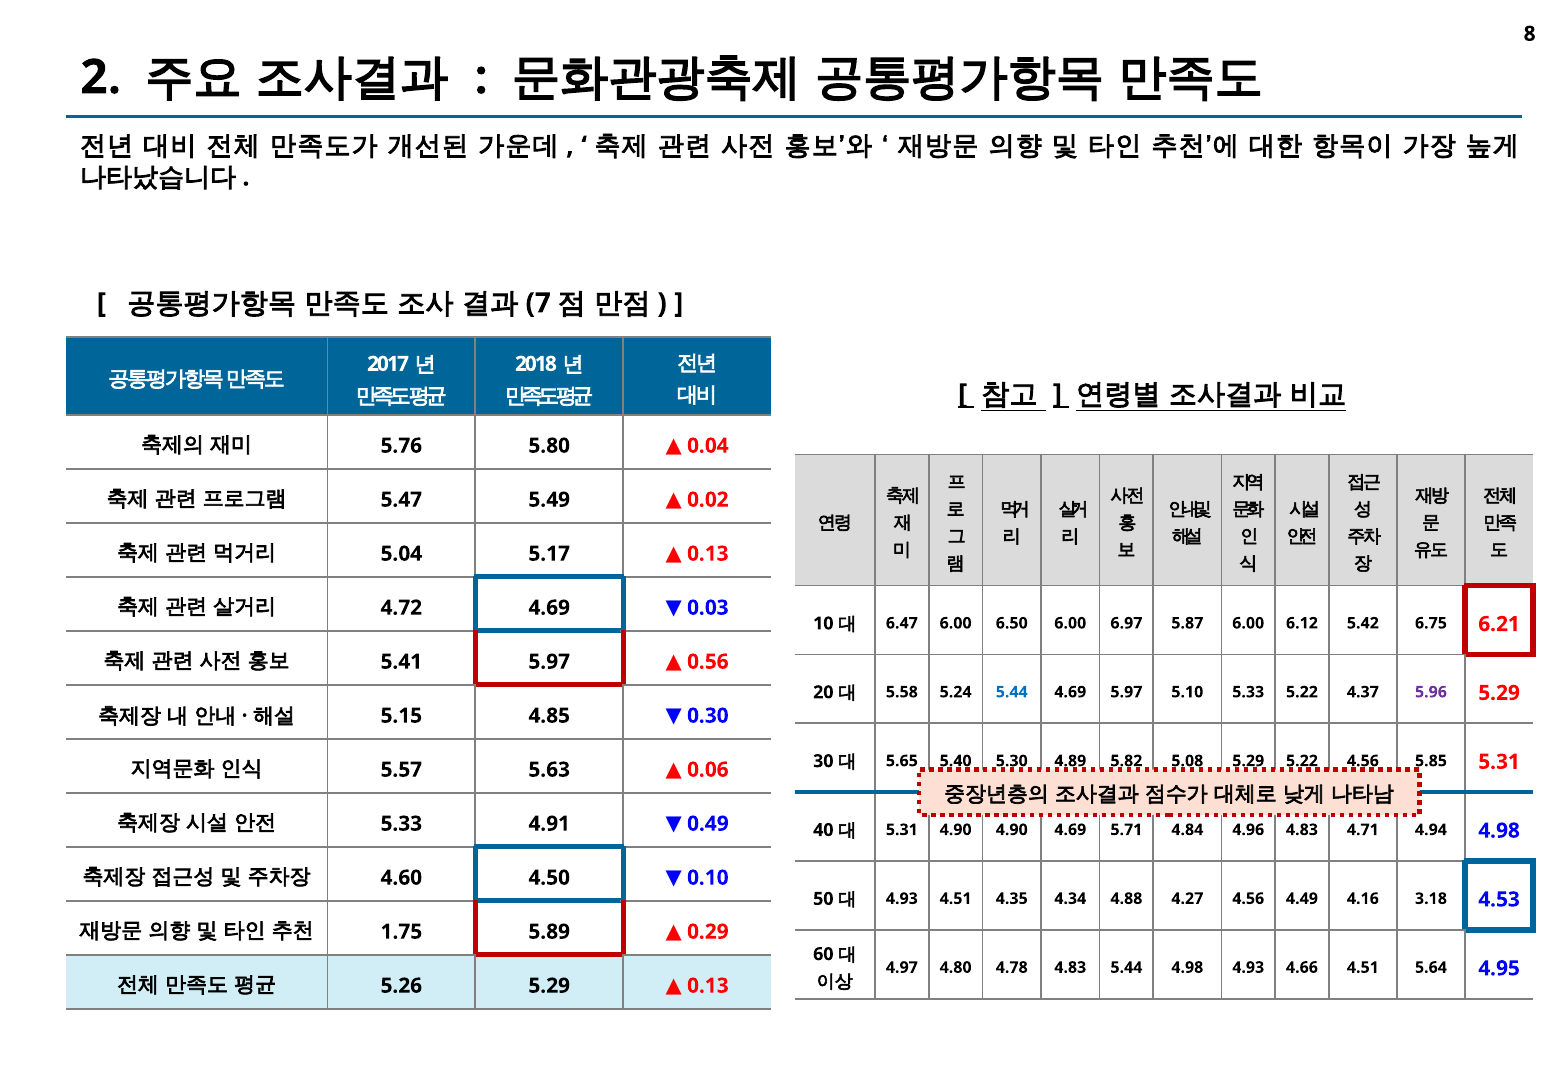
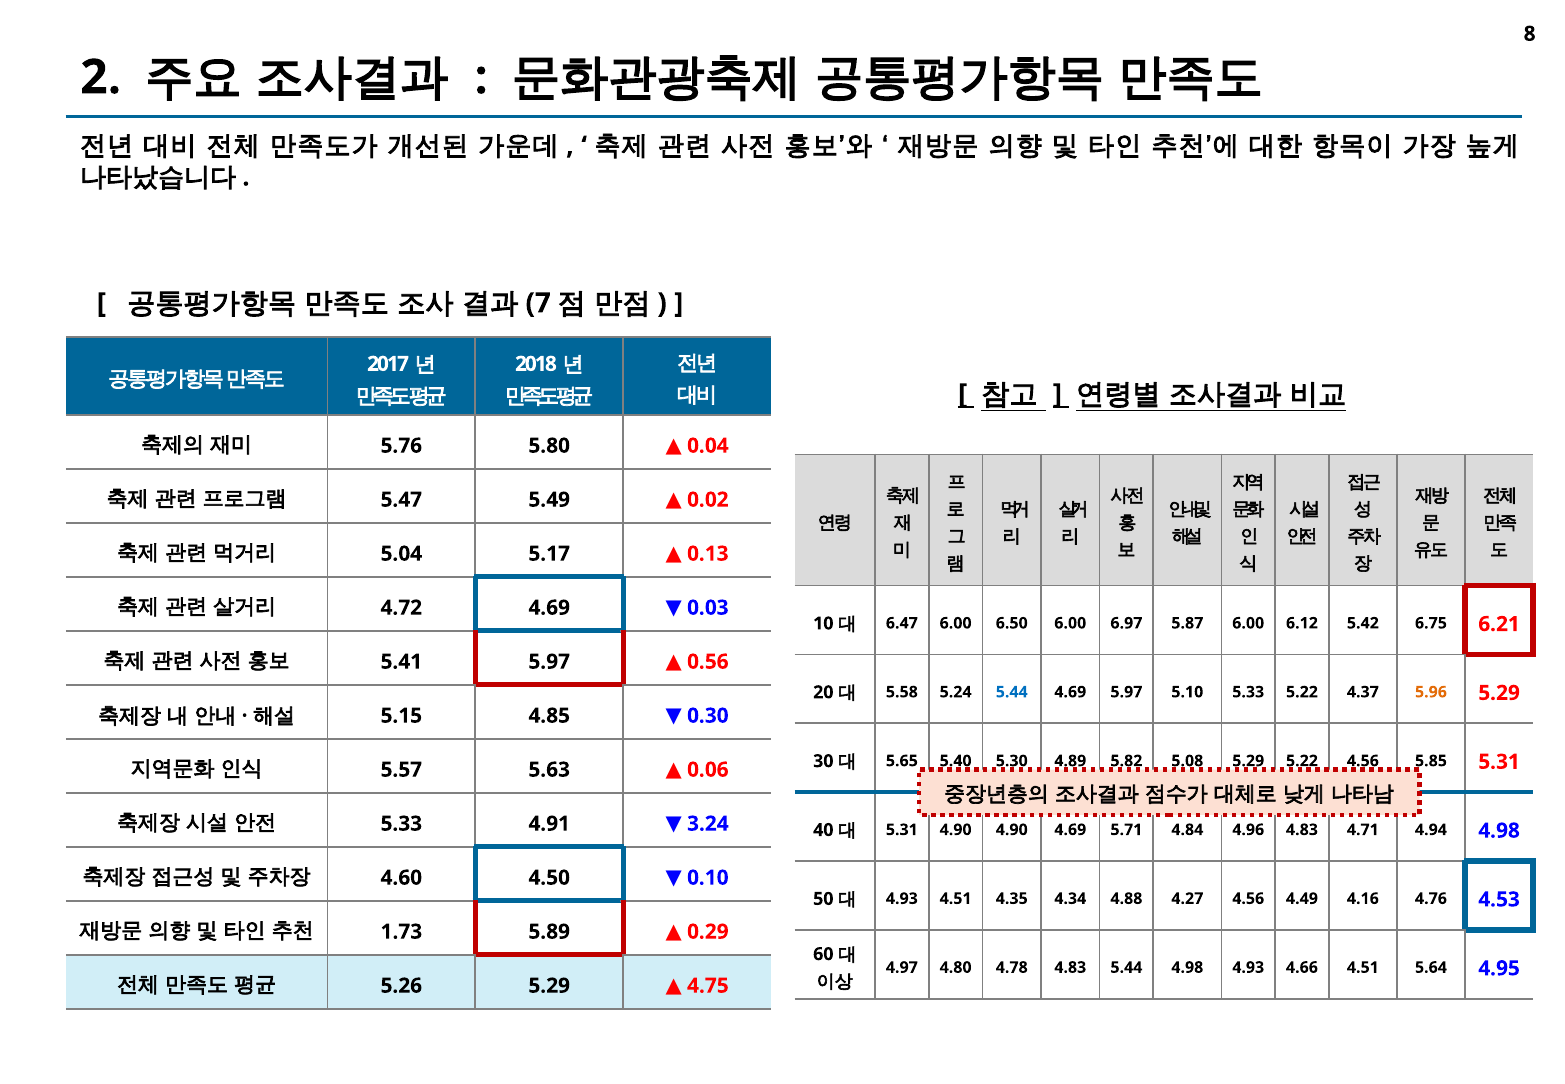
5.96 colour: purple -> orange
0.49: 0.49 -> 3.24
3.18: 3.18 -> 4.76
1.75: 1.75 -> 1.73
0.13 at (708, 985): 0.13 -> 4.75
